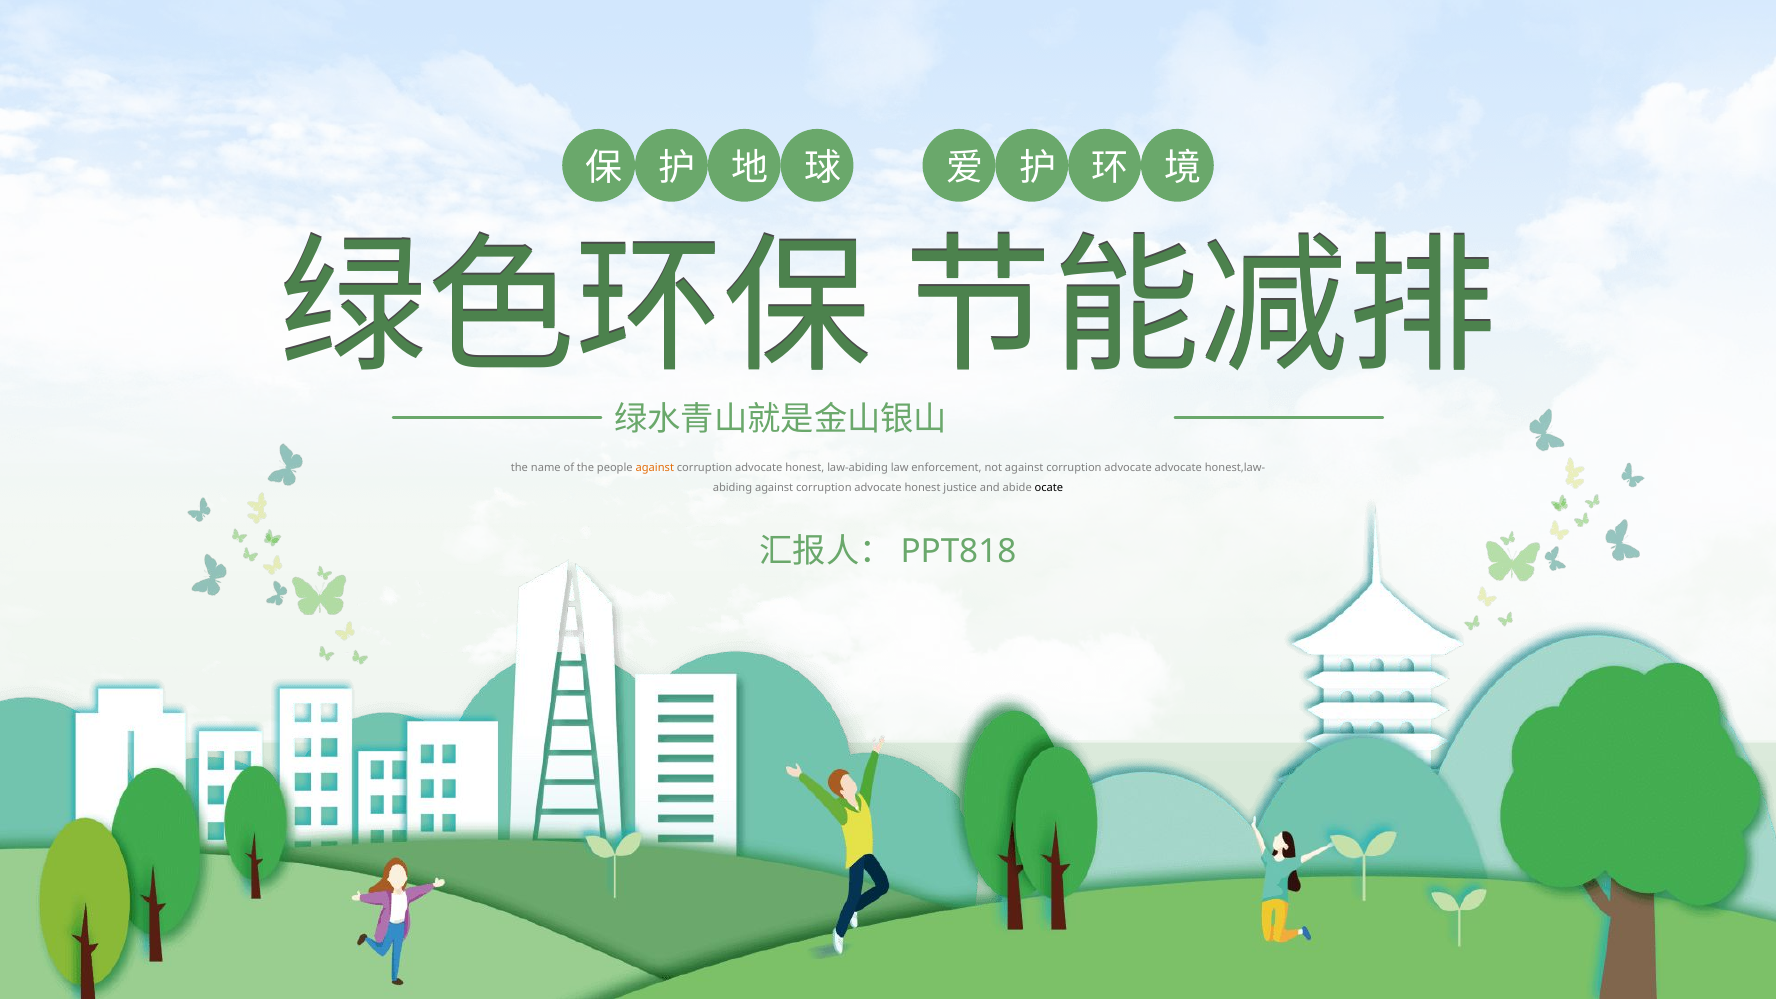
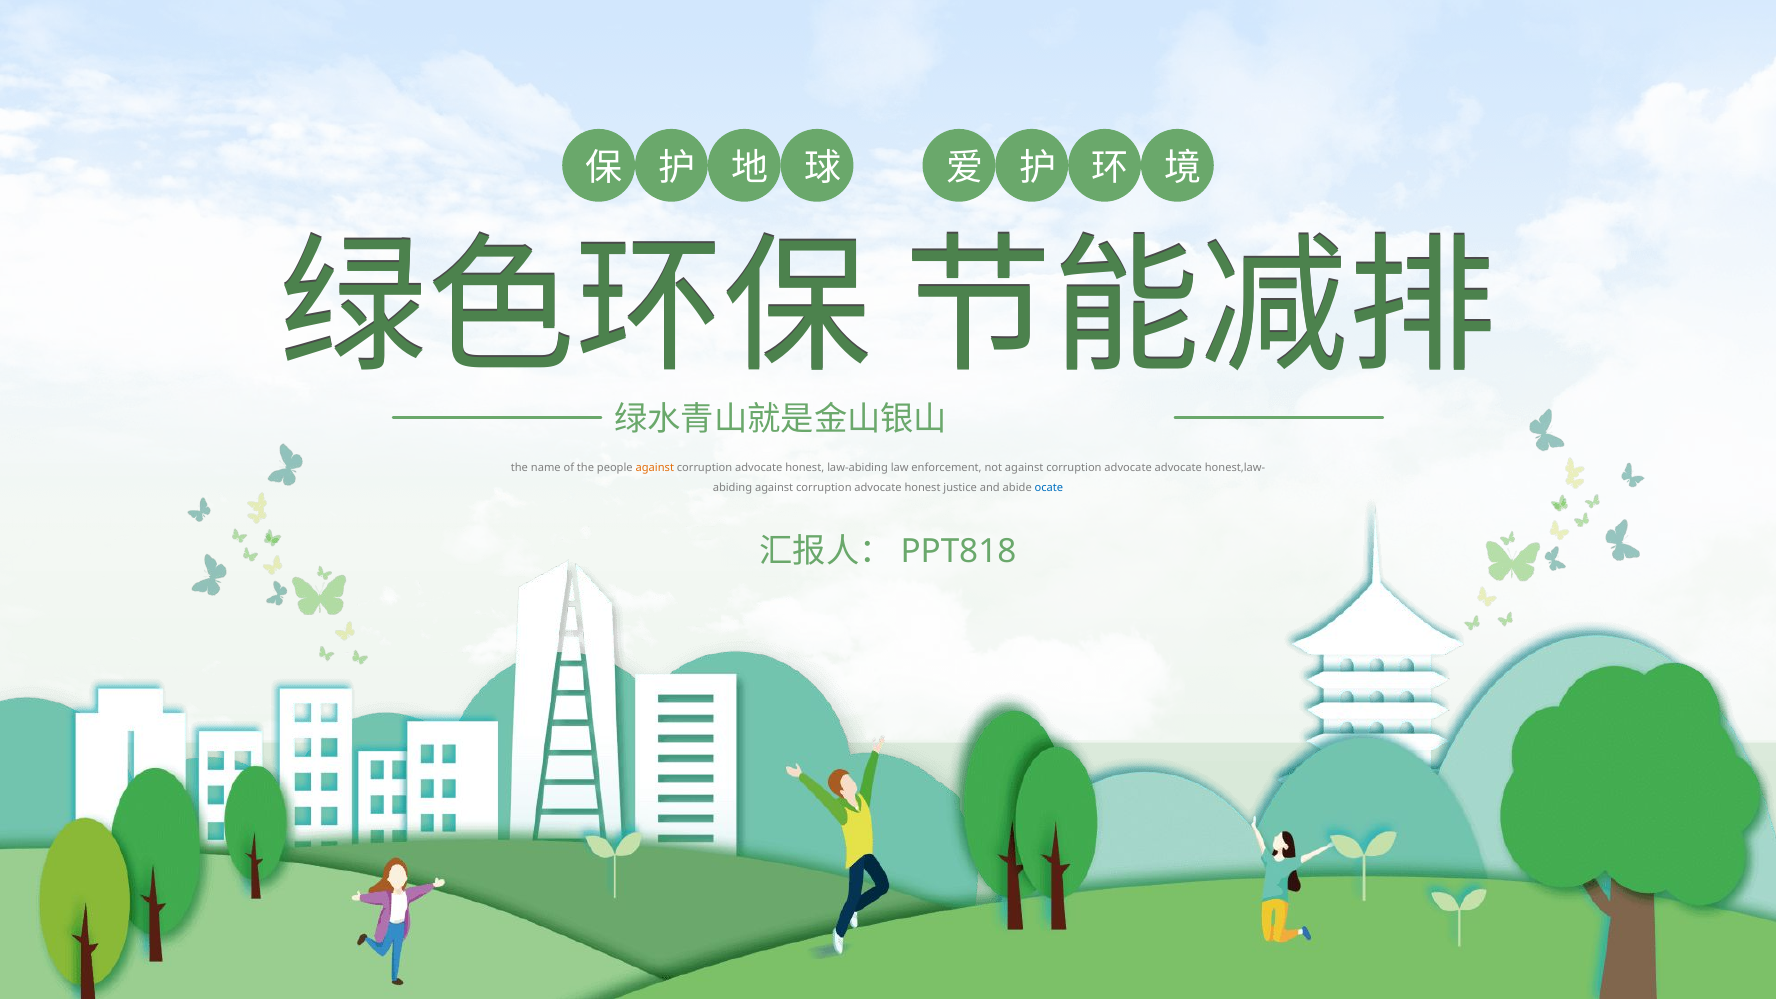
ocate colour: black -> blue
